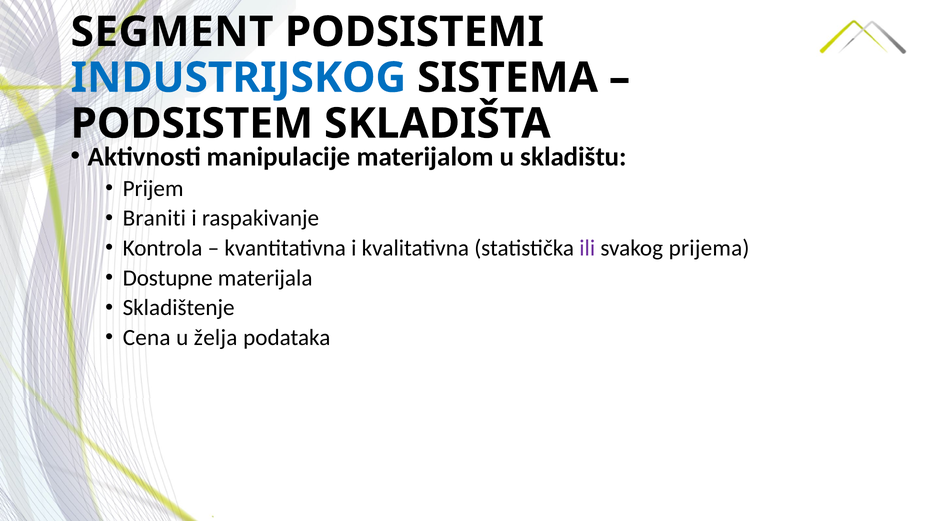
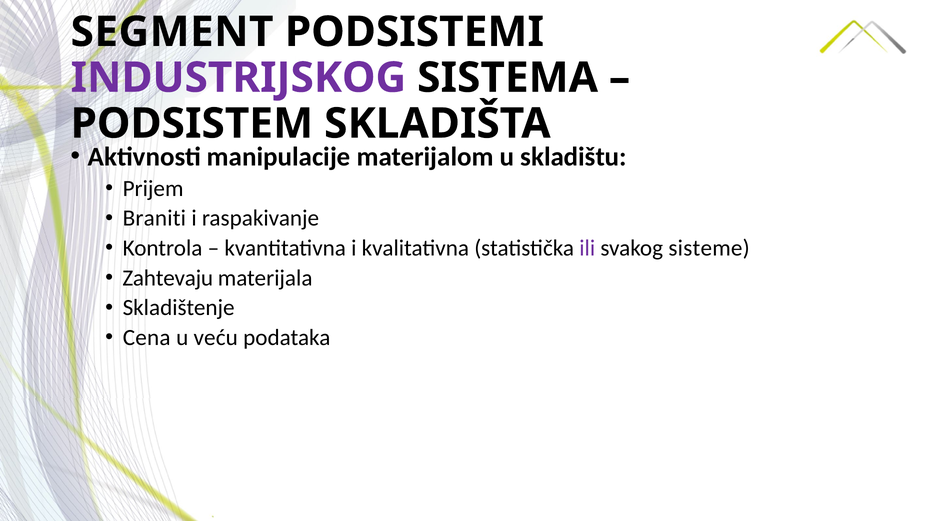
INDUSTRIJSKOG colour: blue -> purple
prijema: prijema -> sisteme
Dostupne: Dostupne -> Zahtevaju
želja: želja -> veću
